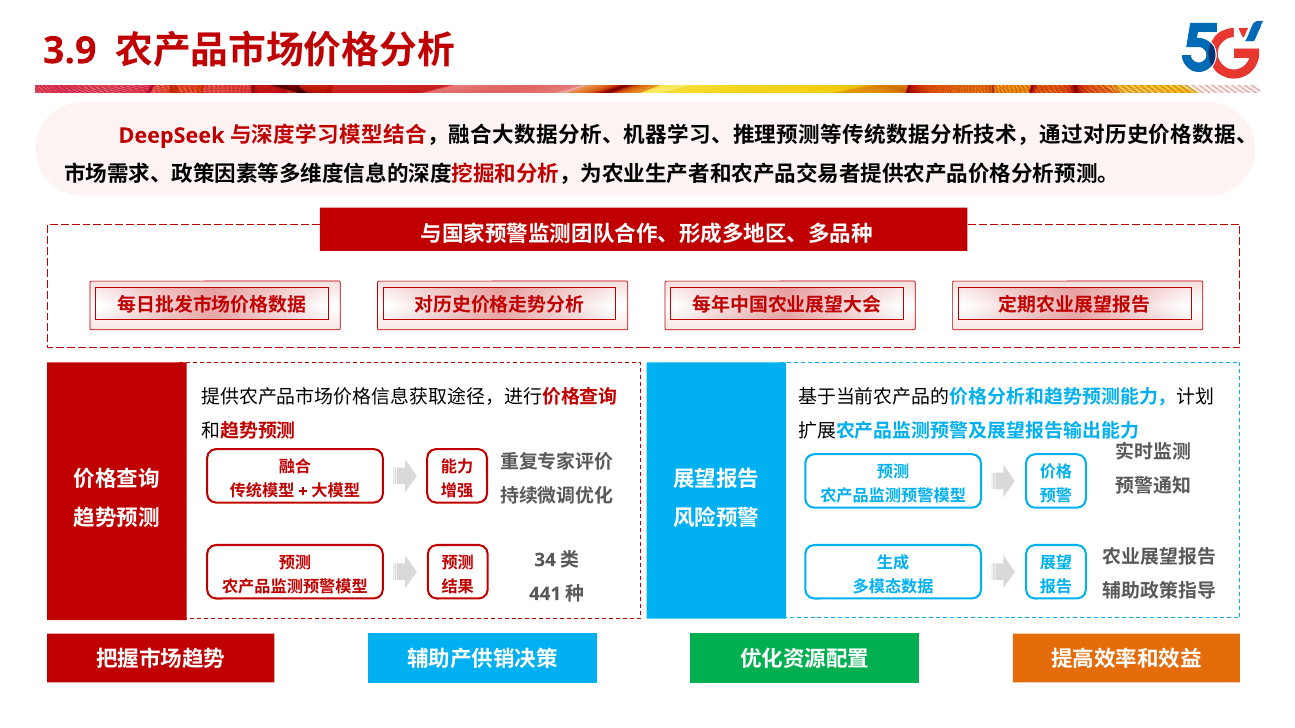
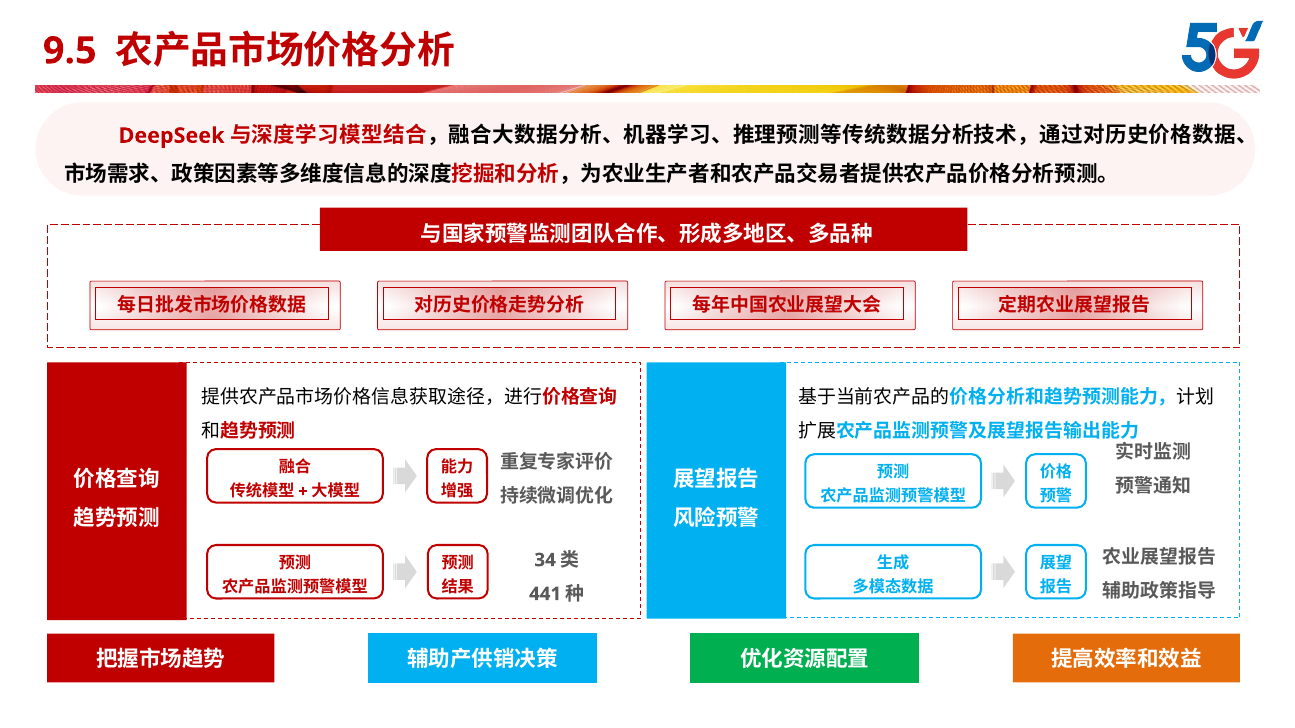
3.9: 3.9 -> 9.5
